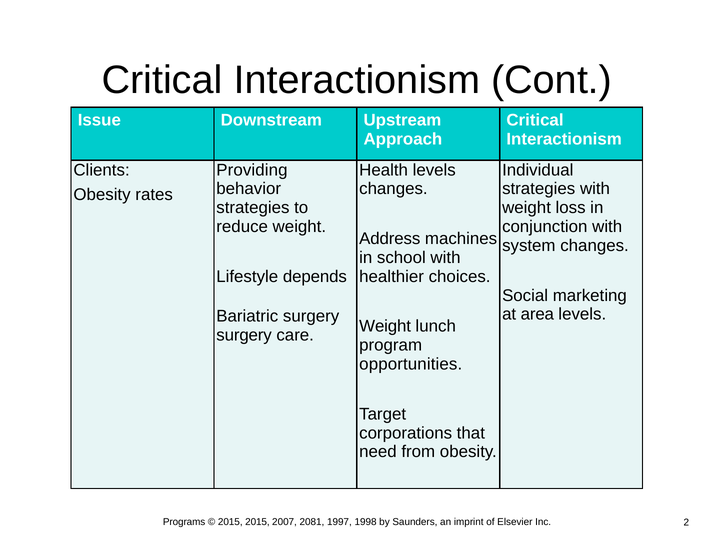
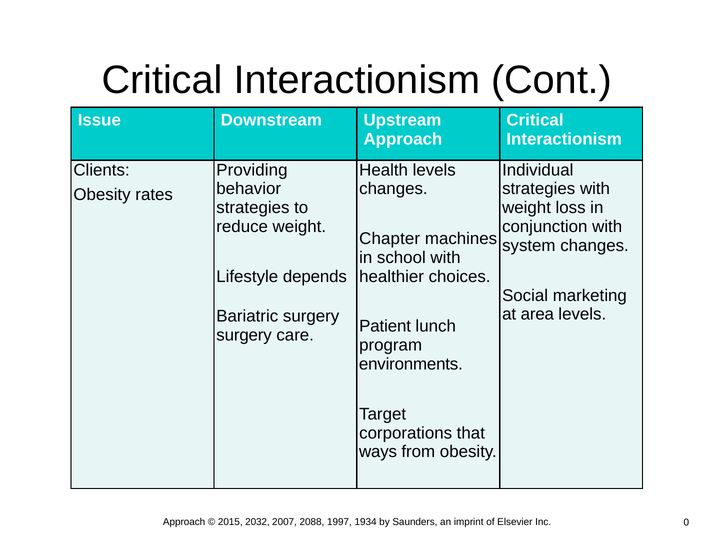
Address: Address -> Chapter
Weight at (385, 326): Weight -> Patient
opportunities: opportunities -> environments
need: need -> ways
Programs at (184, 521): Programs -> Approach
2015 2015: 2015 -> 2032
2081: 2081 -> 2088
1998: 1998 -> 1934
2: 2 -> 0
